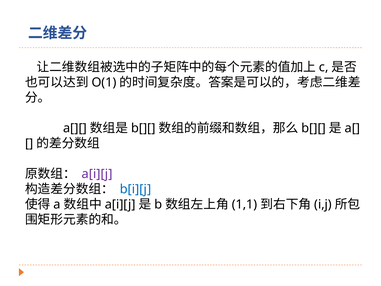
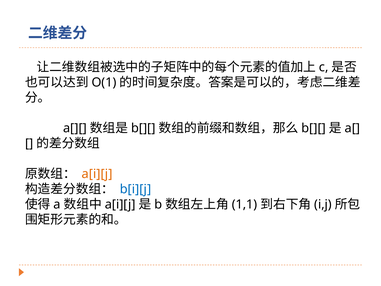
a[i][j at (97, 174) colour: purple -> orange
